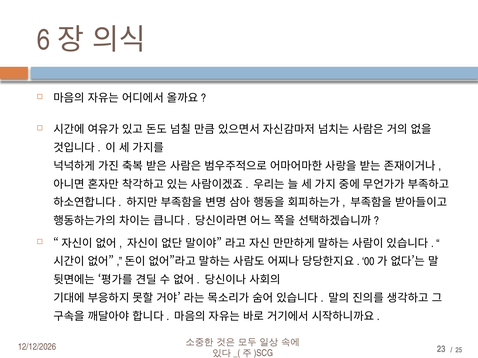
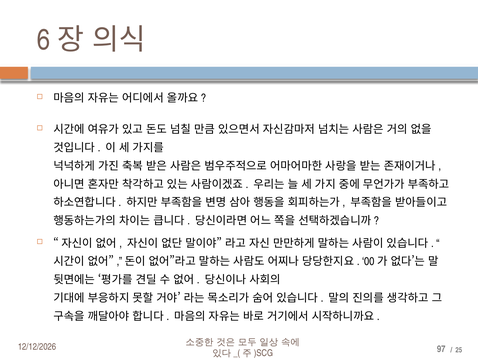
23: 23 -> 97
